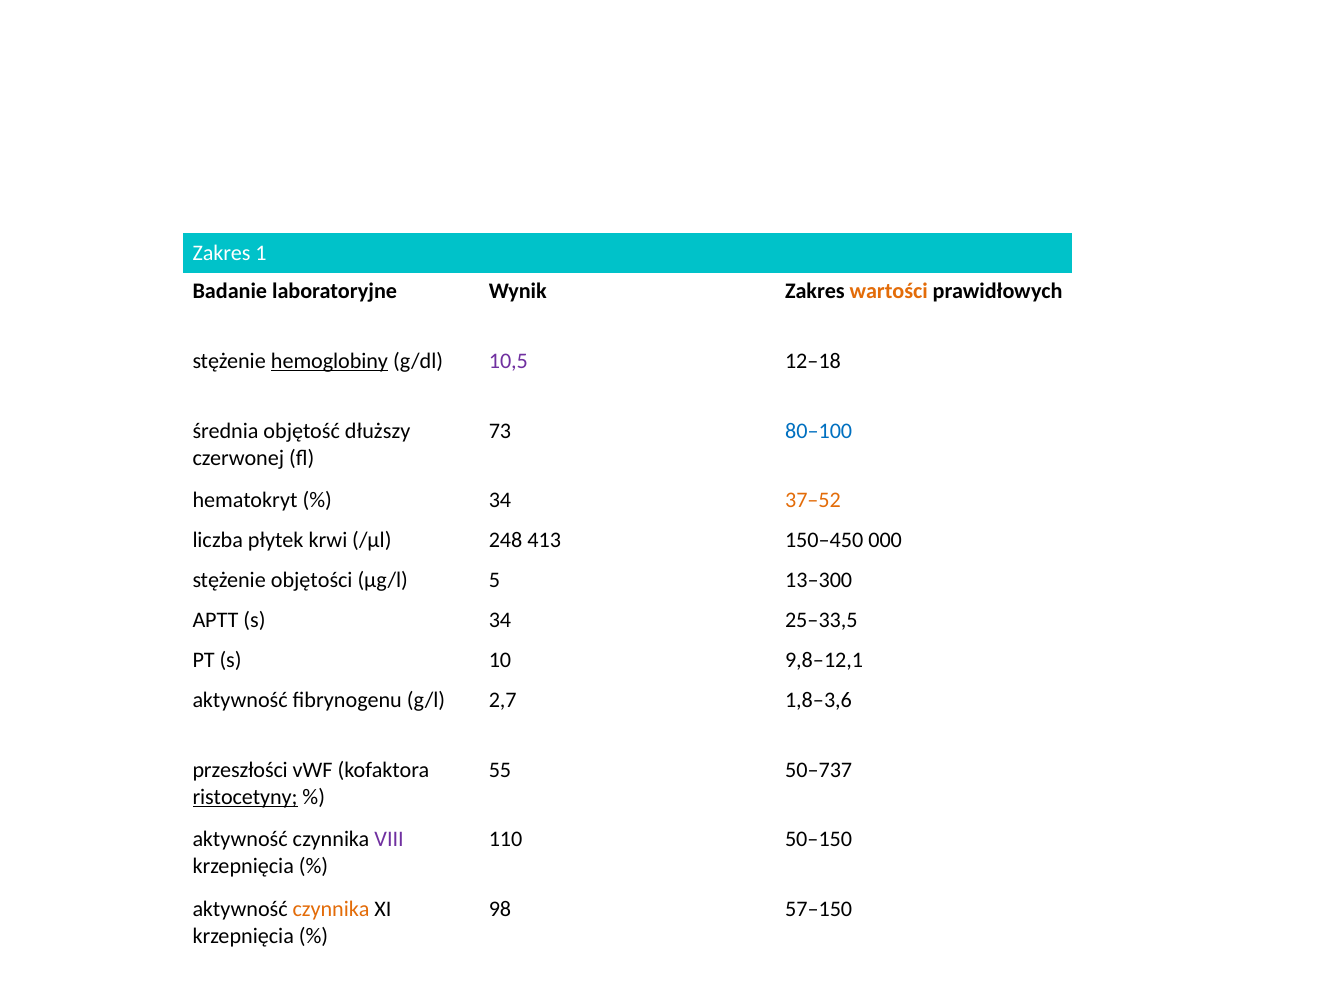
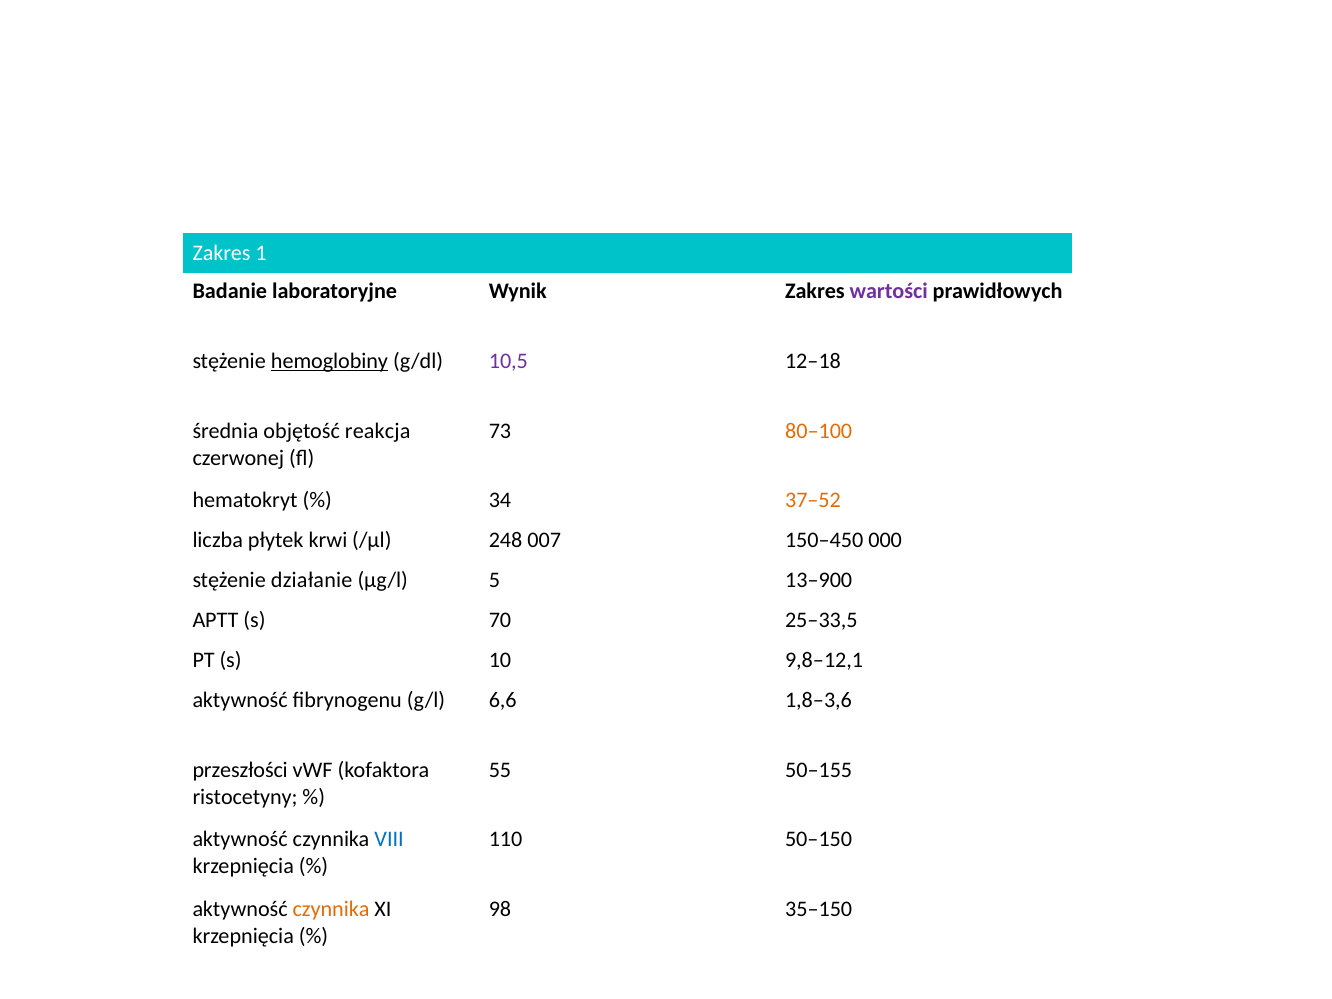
wartości colour: orange -> purple
dłuższy: dłuższy -> reakcja
80–100 colour: blue -> orange
413: 413 -> 007
objętości: objętości -> działanie
13–300: 13–300 -> 13–900
s 34: 34 -> 70
2,7: 2,7 -> 6,6
50–737: 50–737 -> 50–155
ristocetyny underline: present -> none
VIII colour: purple -> blue
57–150: 57–150 -> 35–150
